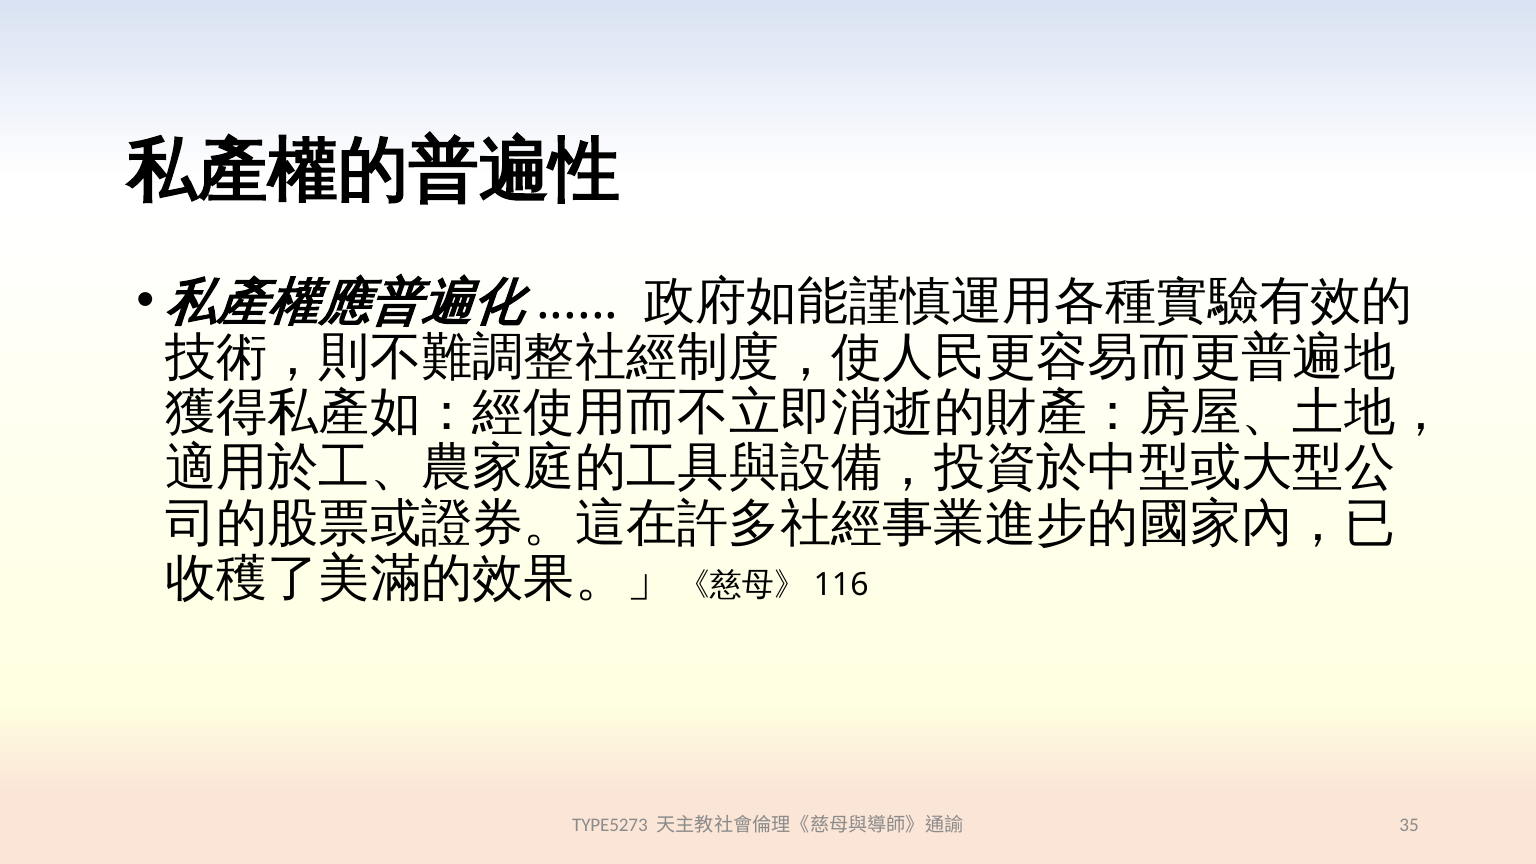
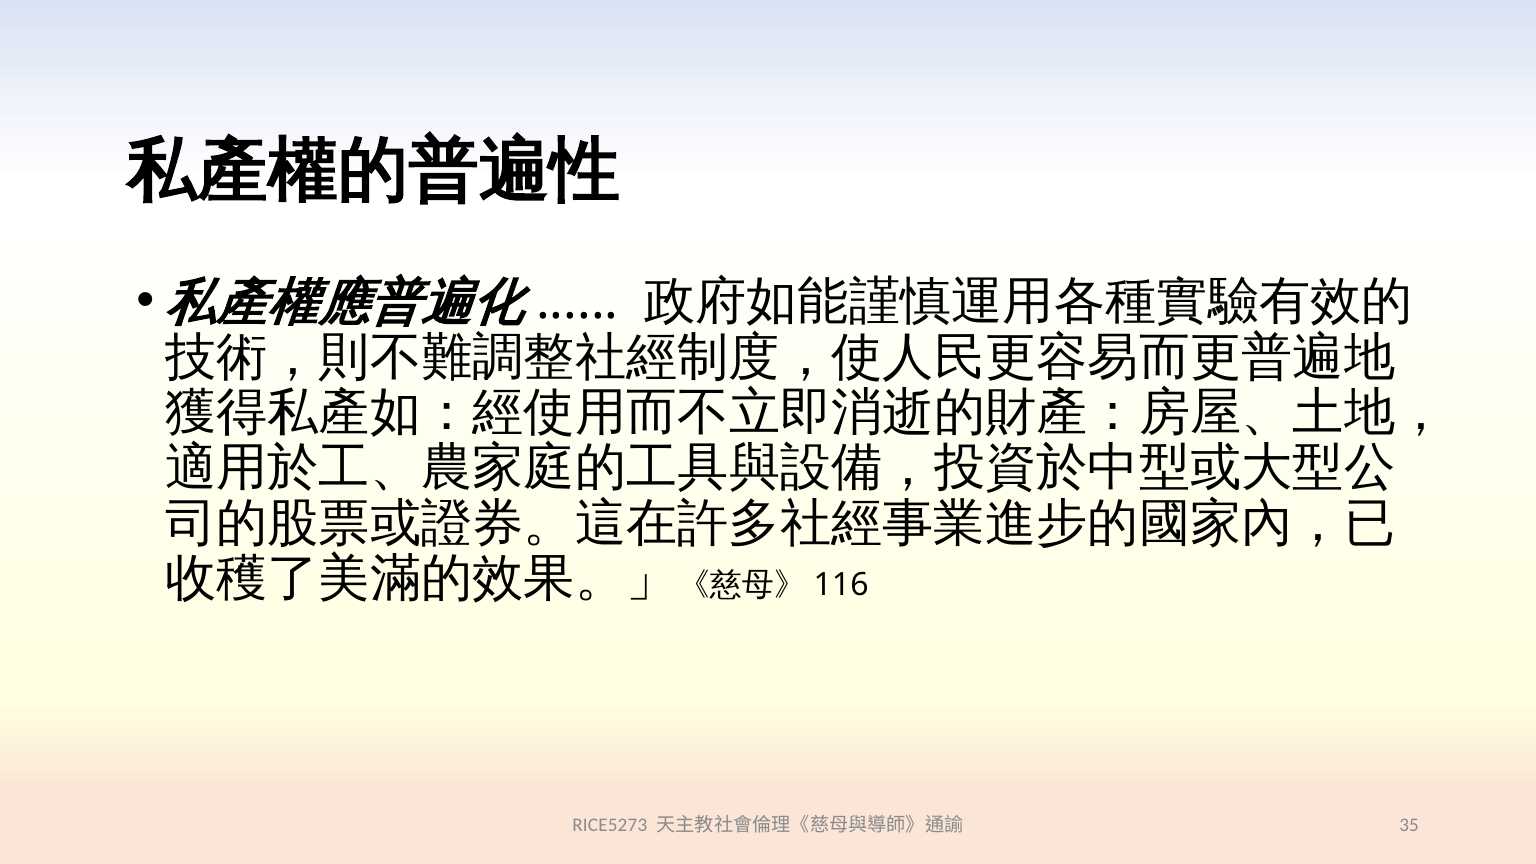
TYPE5273: TYPE5273 -> RICE5273
